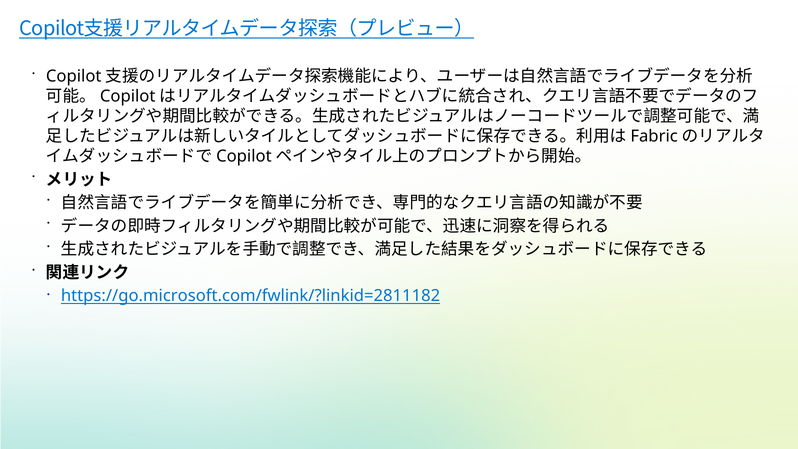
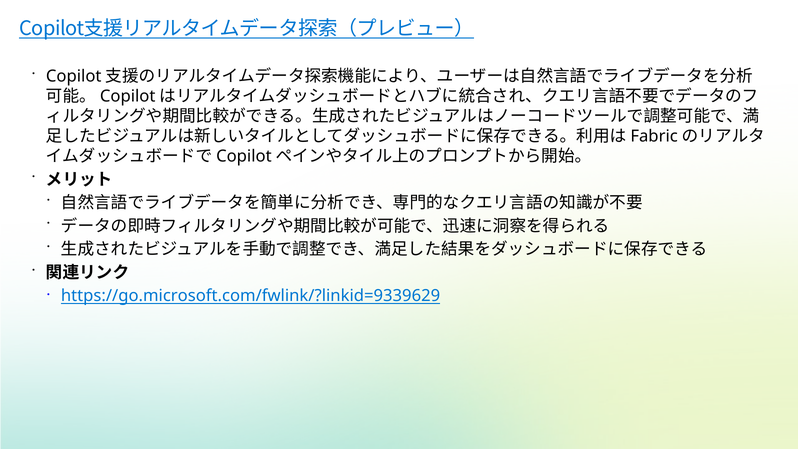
https://go.microsoft.com/fwlink/?linkid=2811182: https://go.microsoft.com/fwlink/?linkid=2811182 -> https://go.microsoft.com/fwlink/?linkid=9339629
